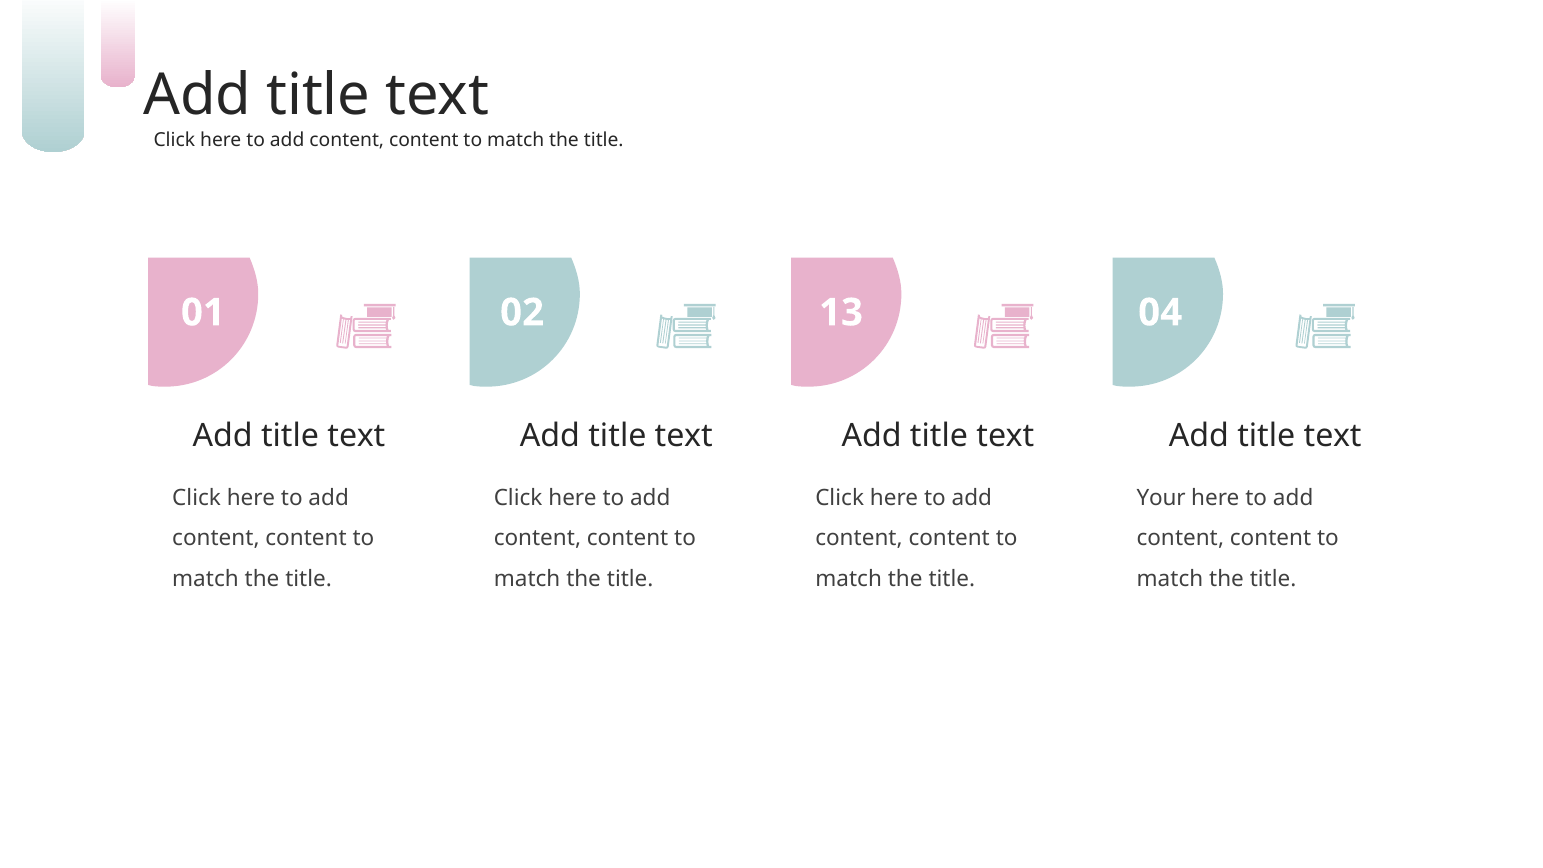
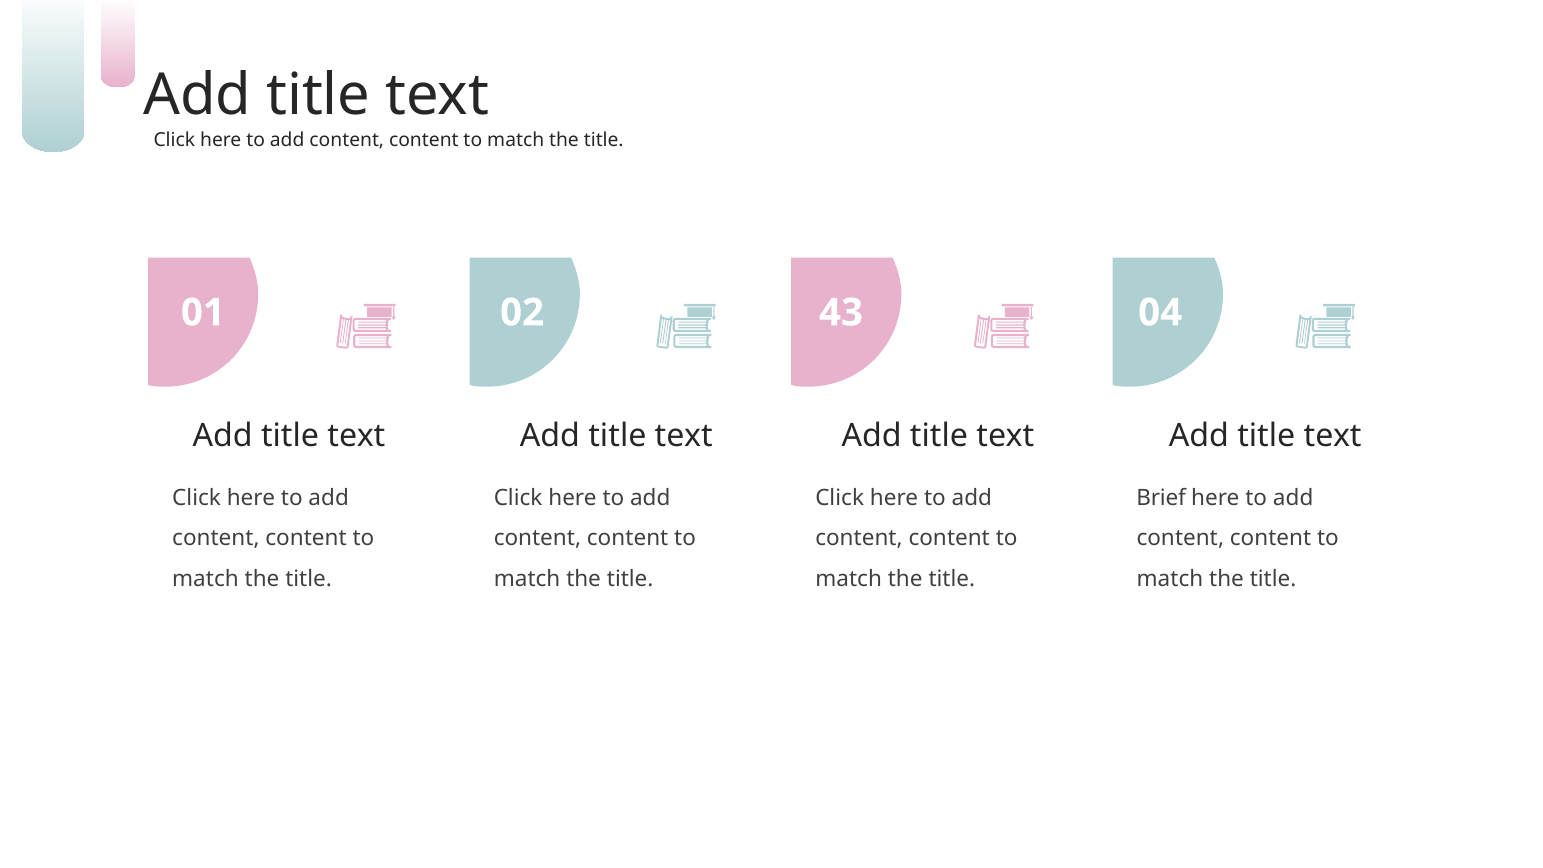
13: 13 -> 43
Your: Your -> Brief
